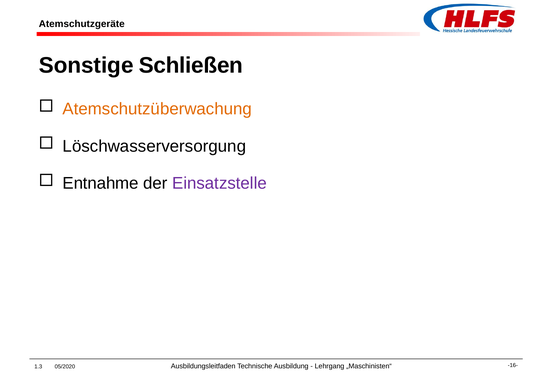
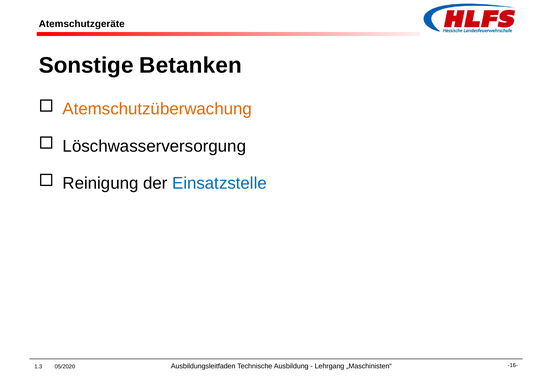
Schließen: Schließen -> Betanken
Entnahme: Entnahme -> Reinigung
Einsatzstelle colour: purple -> blue
